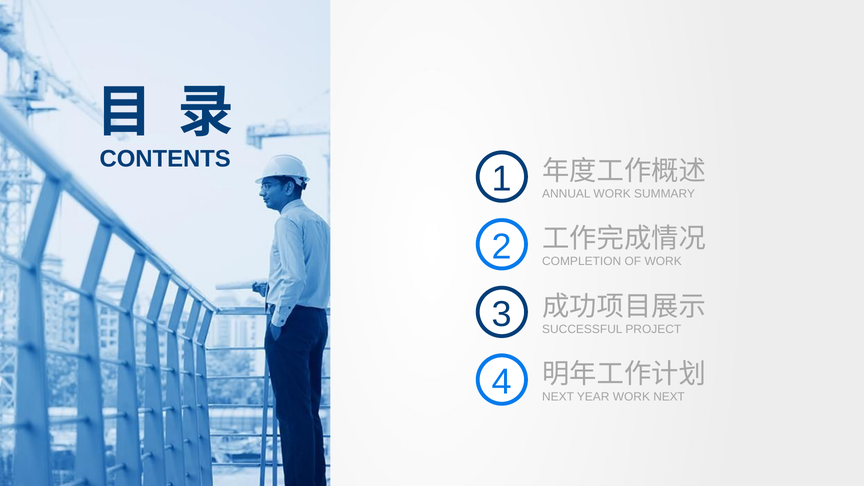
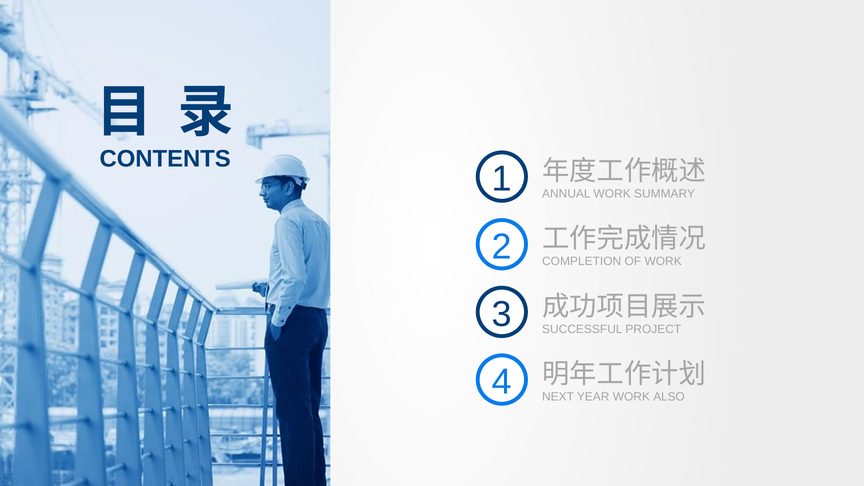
WORK NEXT: NEXT -> ALSO
